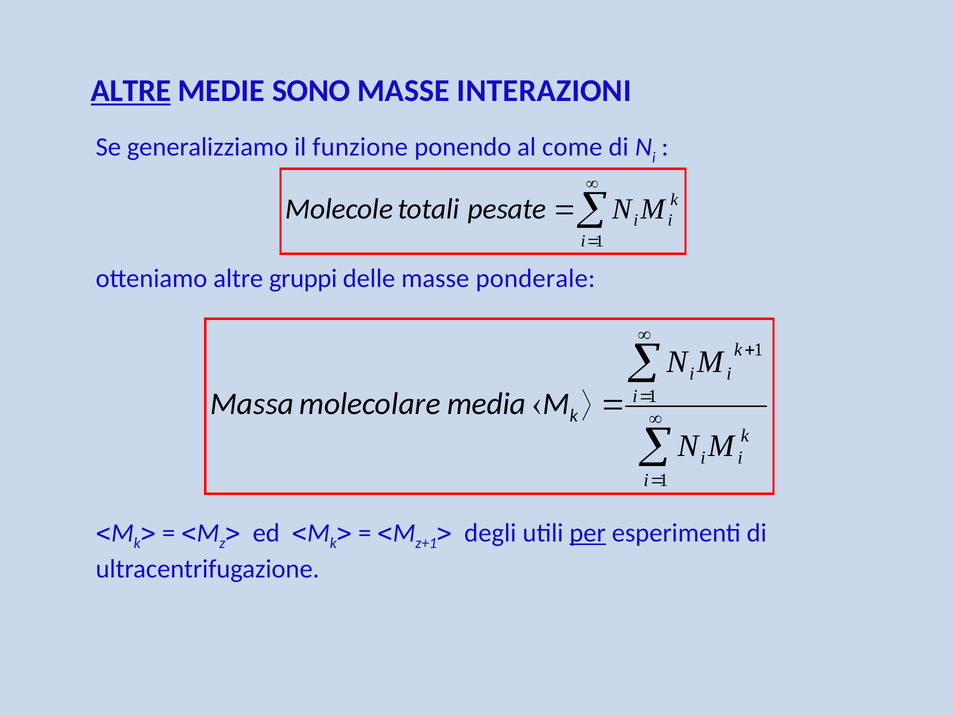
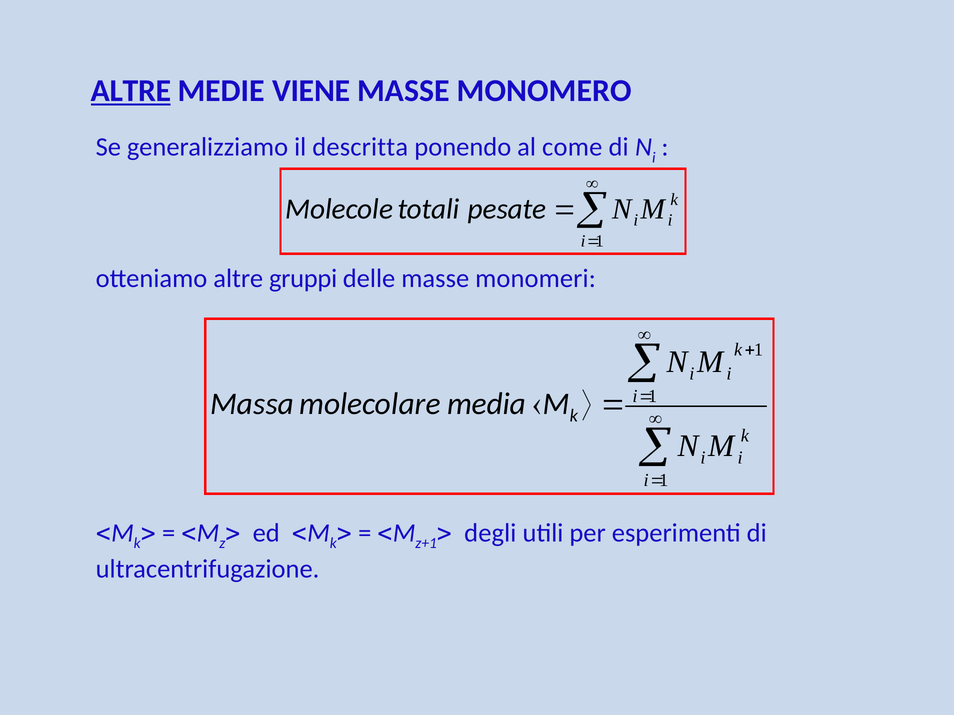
SONO: SONO -> VIENE
INTERAZIONI: INTERAZIONI -> MONOMERO
funzione: funzione -> descritta
ponderale: ponderale -> monomeri
per underline: present -> none
